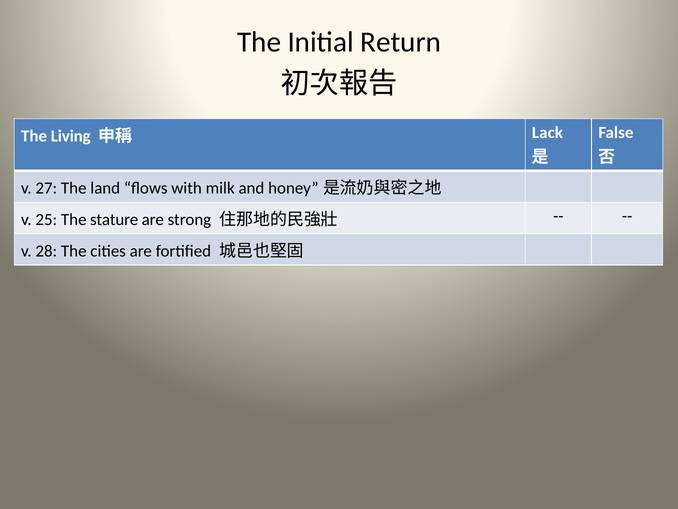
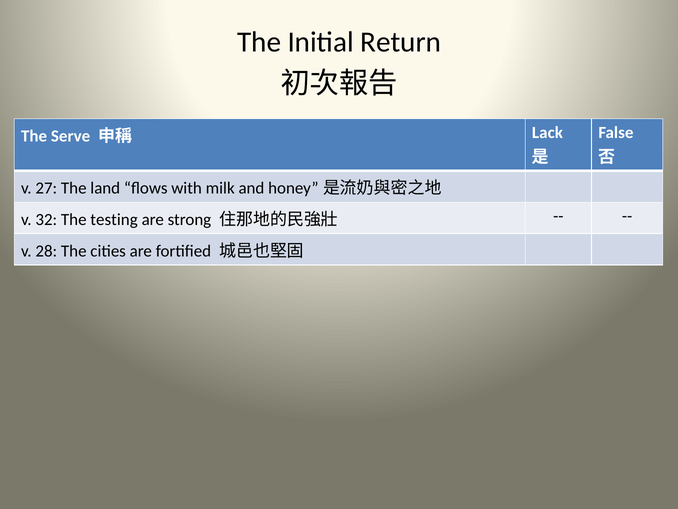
Living: Living -> Serve
25: 25 -> 32
stature: stature -> testing
